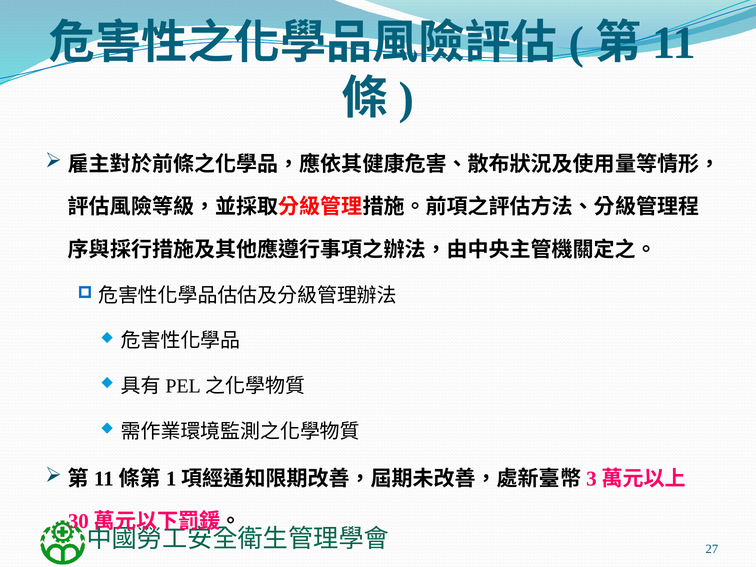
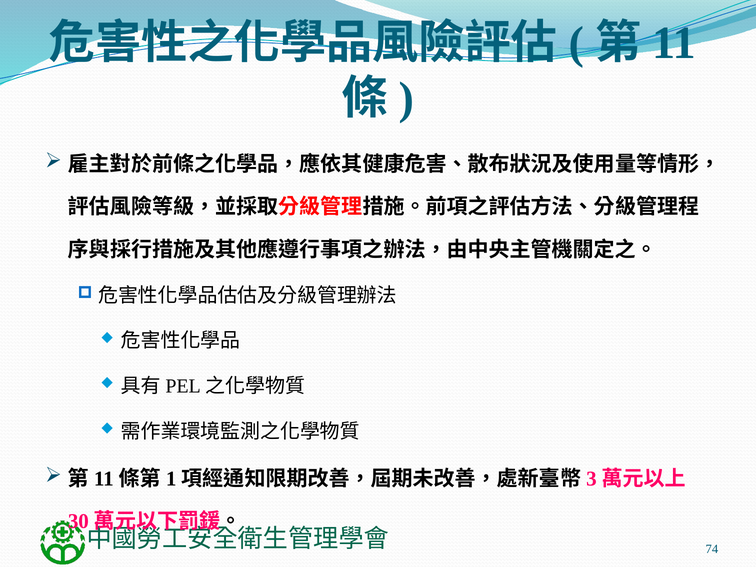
27: 27 -> 74
